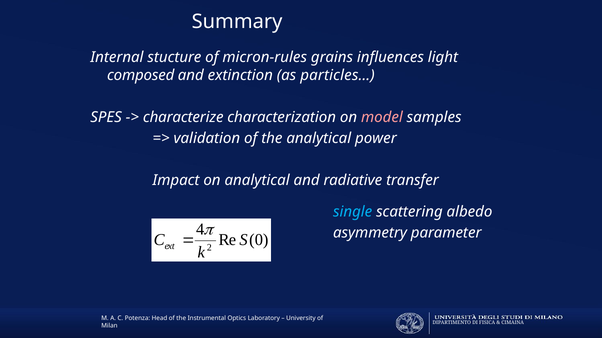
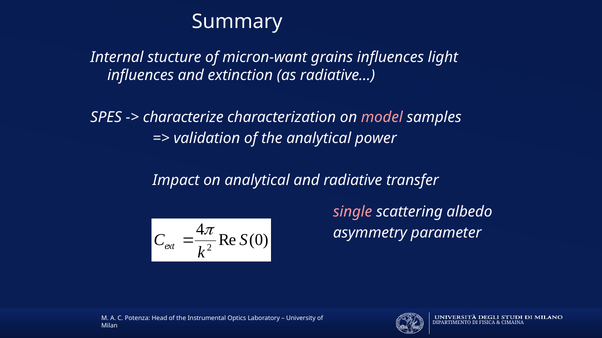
micron-rules: micron-rules -> micron-want
composed at (141, 75): composed -> influences
particles…: particles… -> radiative…
single colour: light blue -> pink
